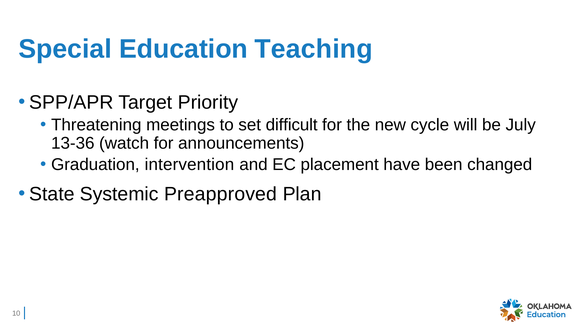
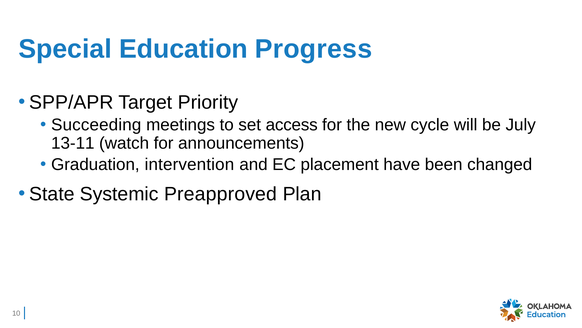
Teaching: Teaching -> Progress
Threatening: Threatening -> Succeeding
difficult: difficult -> access
13-36: 13-36 -> 13-11
